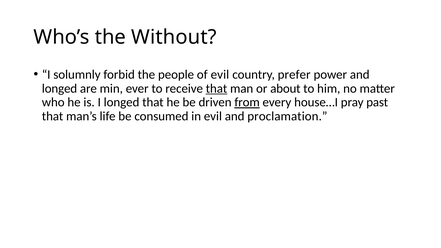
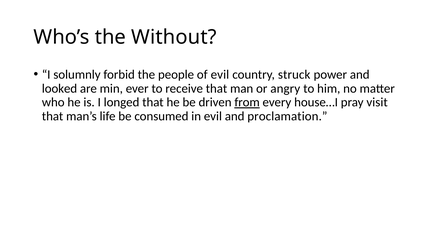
prefer: prefer -> struck
longed at (60, 88): longed -> looked
that at (217, 88) underline: present -> none
about: about -> angry
past: past -> visit
